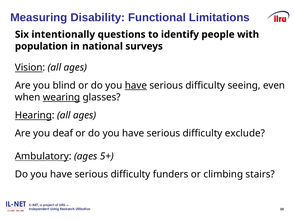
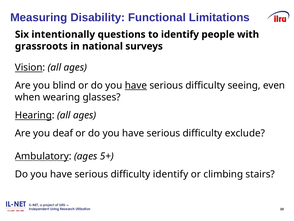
population: population -> grassroots
wearing underline: present -> none
difficulty funders: funders -> identify
